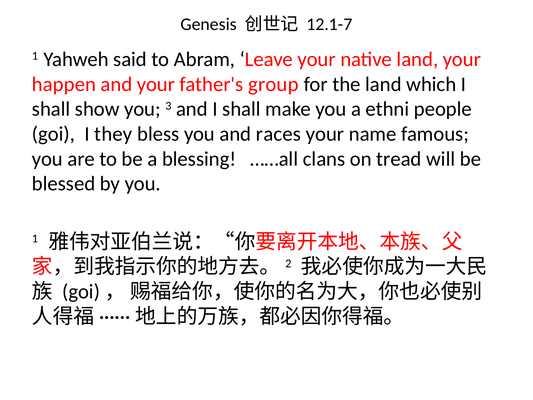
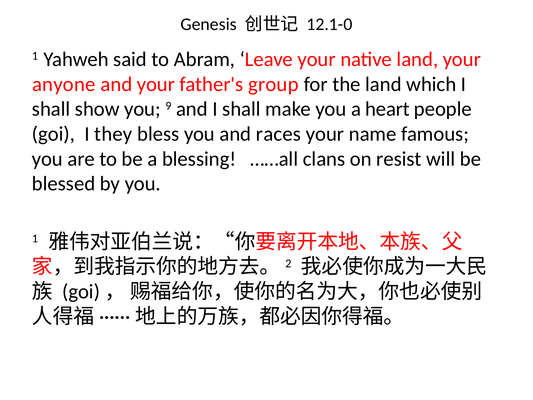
12.1-7: 12.1-7 -> 12.1-0
happen: happen -> anyone
3: 3 -> 9
ethni: ethni -> heart
tread: tread -> resist
